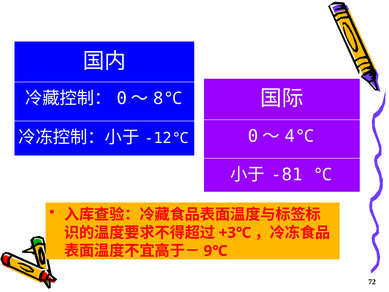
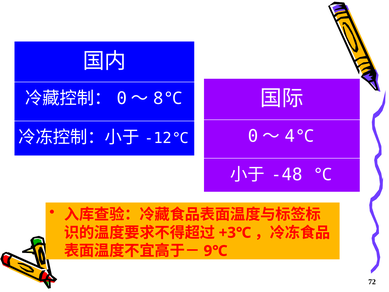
-81: -81 -> -48
